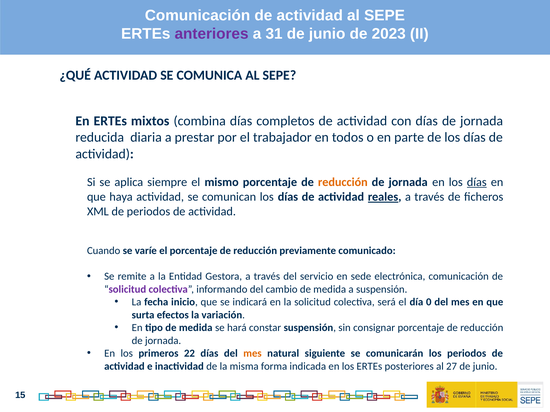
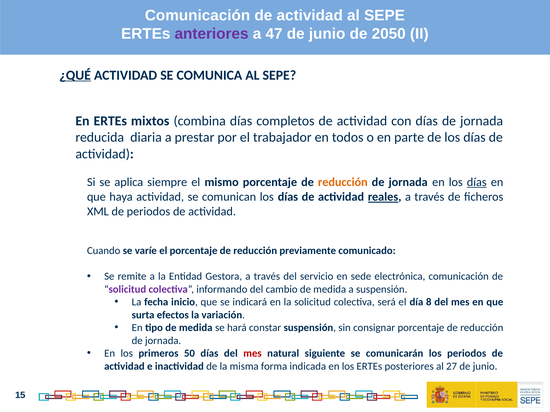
31: 31 -> 47
2023: 2023 -> 2050
¿QUÉ underline: none -> present
0: 0 -> 8
22: 22 -> 50
mes at (252, 354) colour: orange -> red
